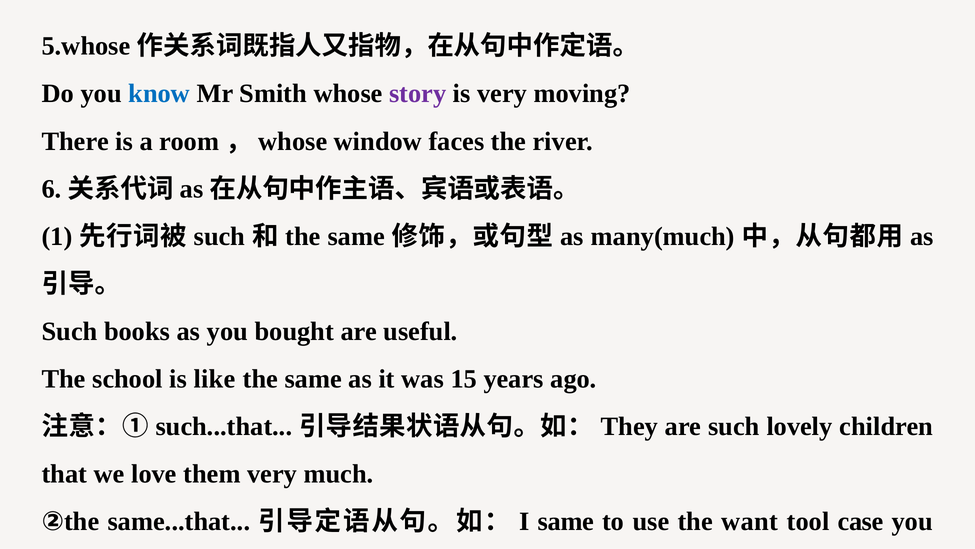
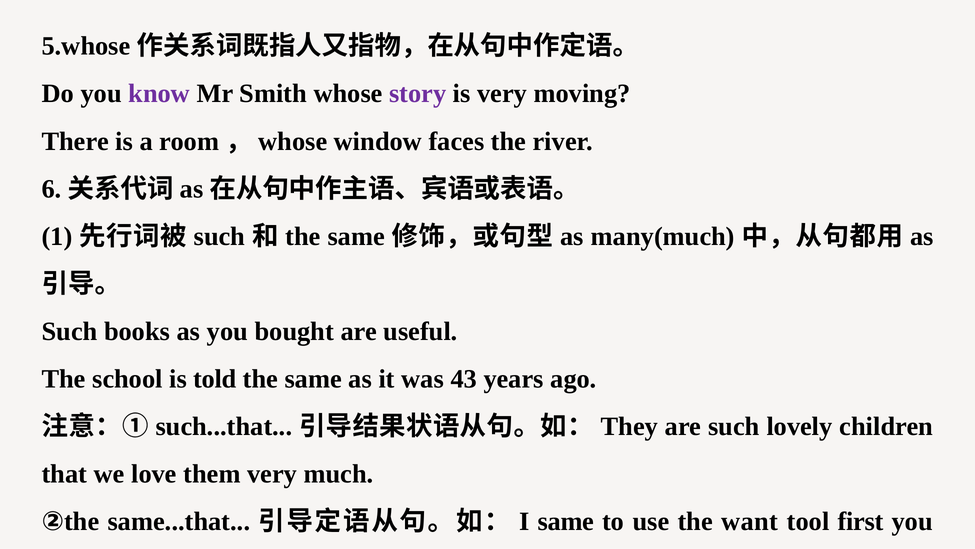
know colour: blue -> purple
like: like -> told
15: 15 -> 43
case: case -> first
